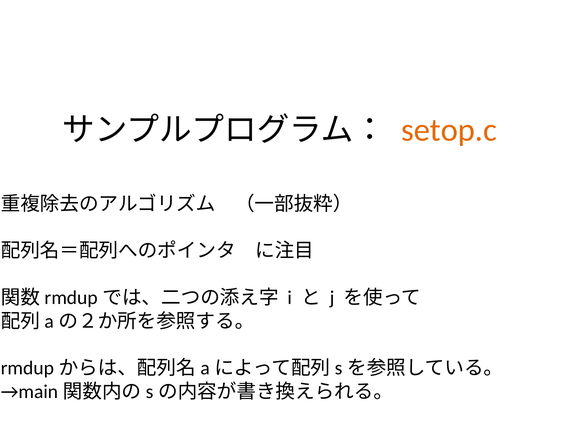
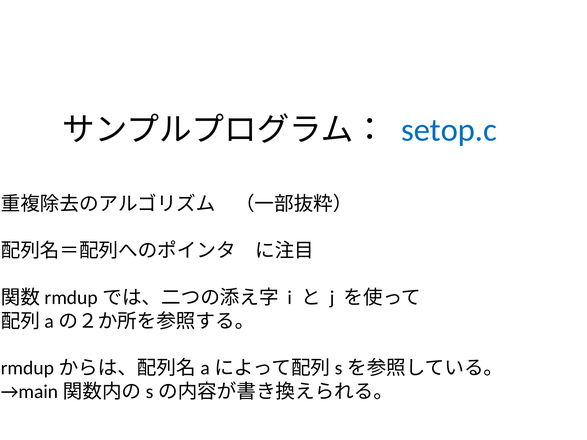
setop.c colour: orange -> blue
